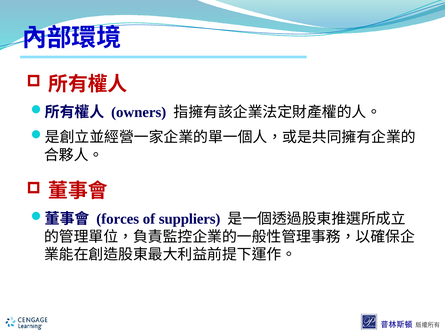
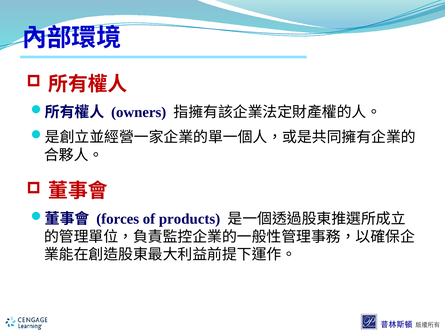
suppliers: suppliers -> products
